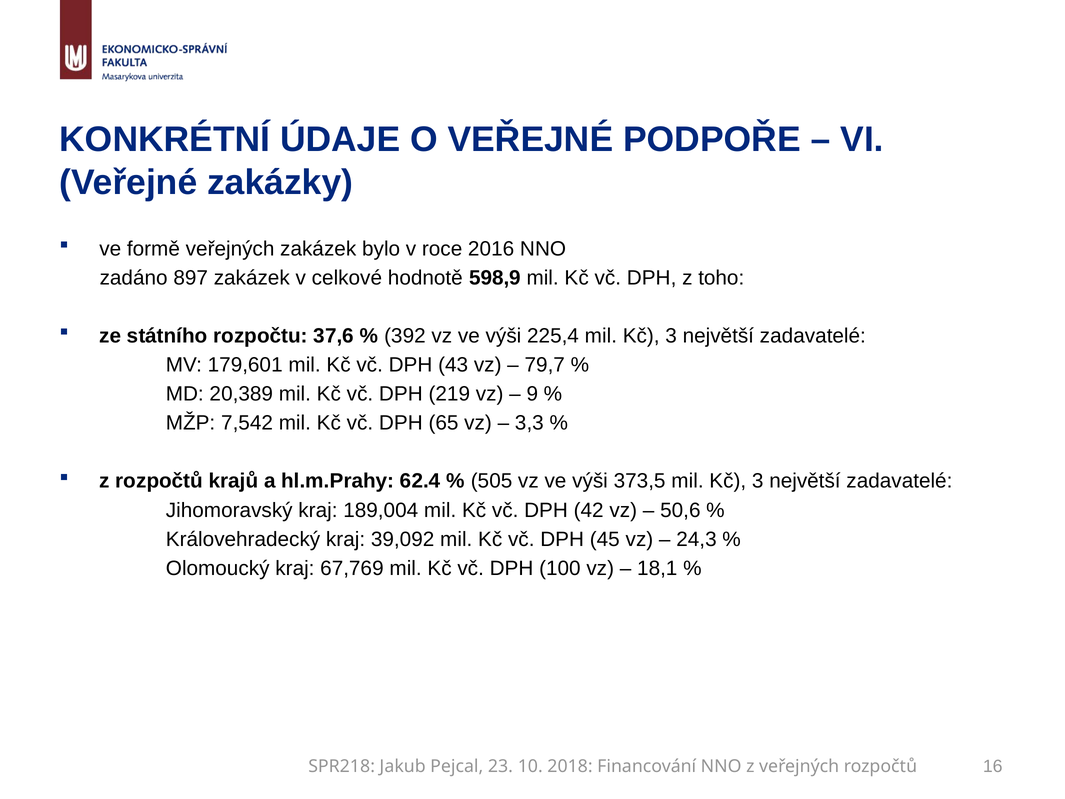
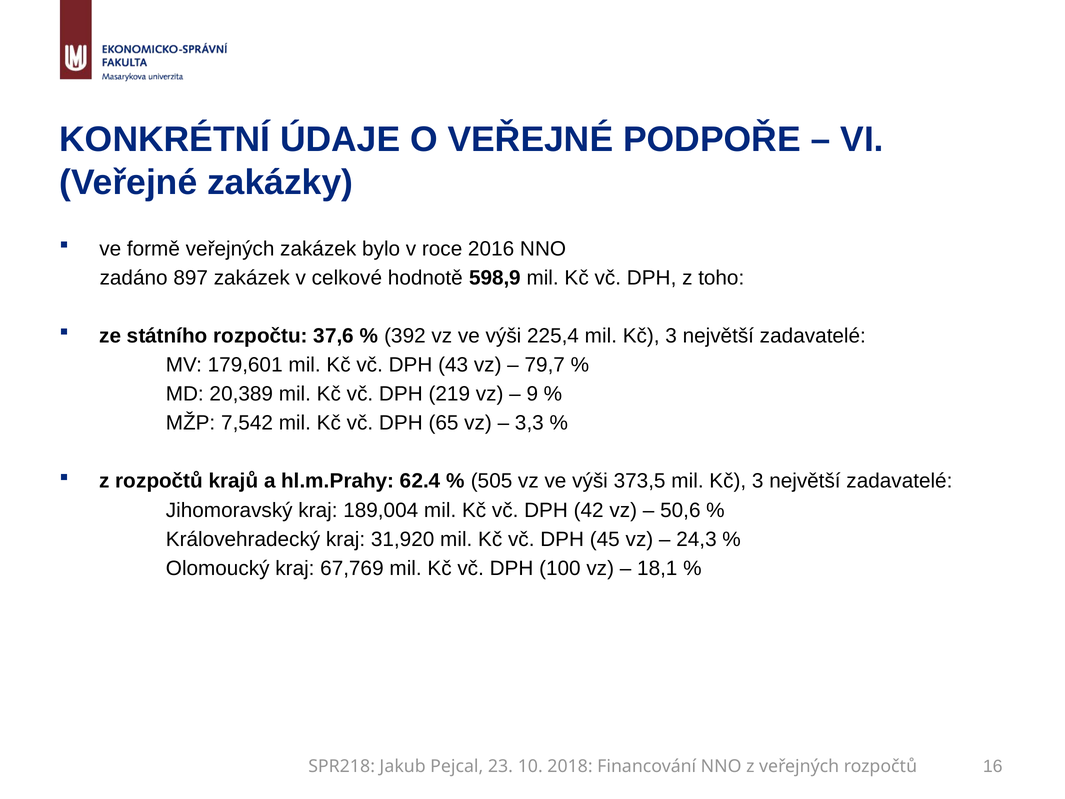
39,092: 39,092 -> 31,920
